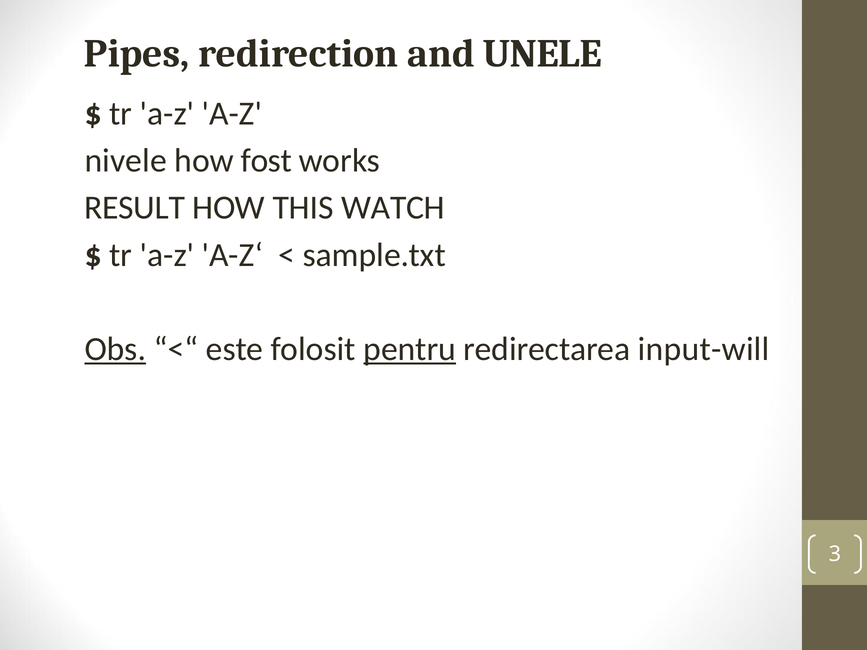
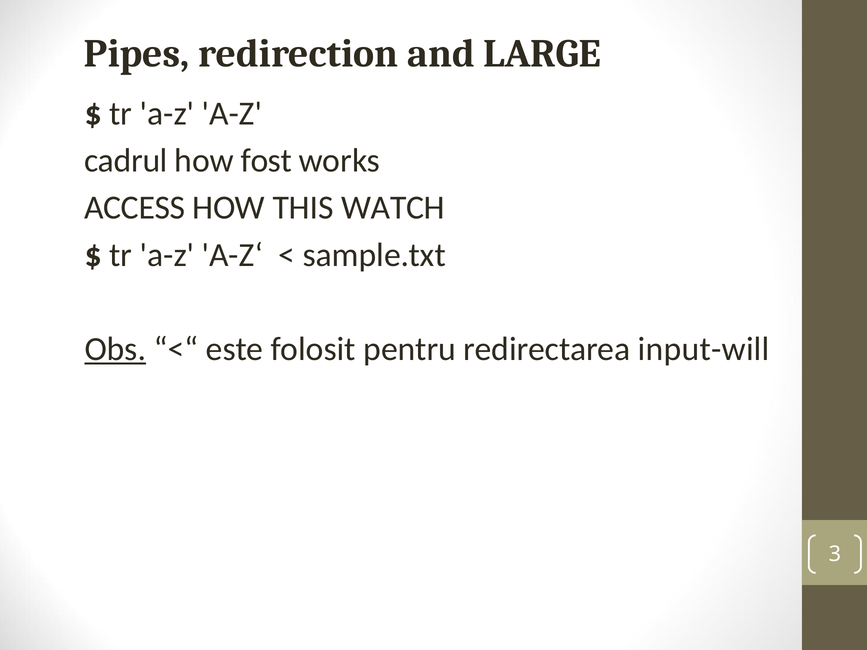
UNELE: UNELE -> LARGE
nivele: nivele -> cadrul
RESULT: RESULT -> ACCESS
pentru underline: present -> none
